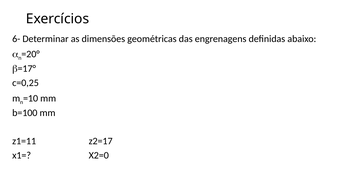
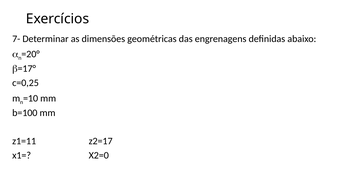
6-: 6- -> 7-
